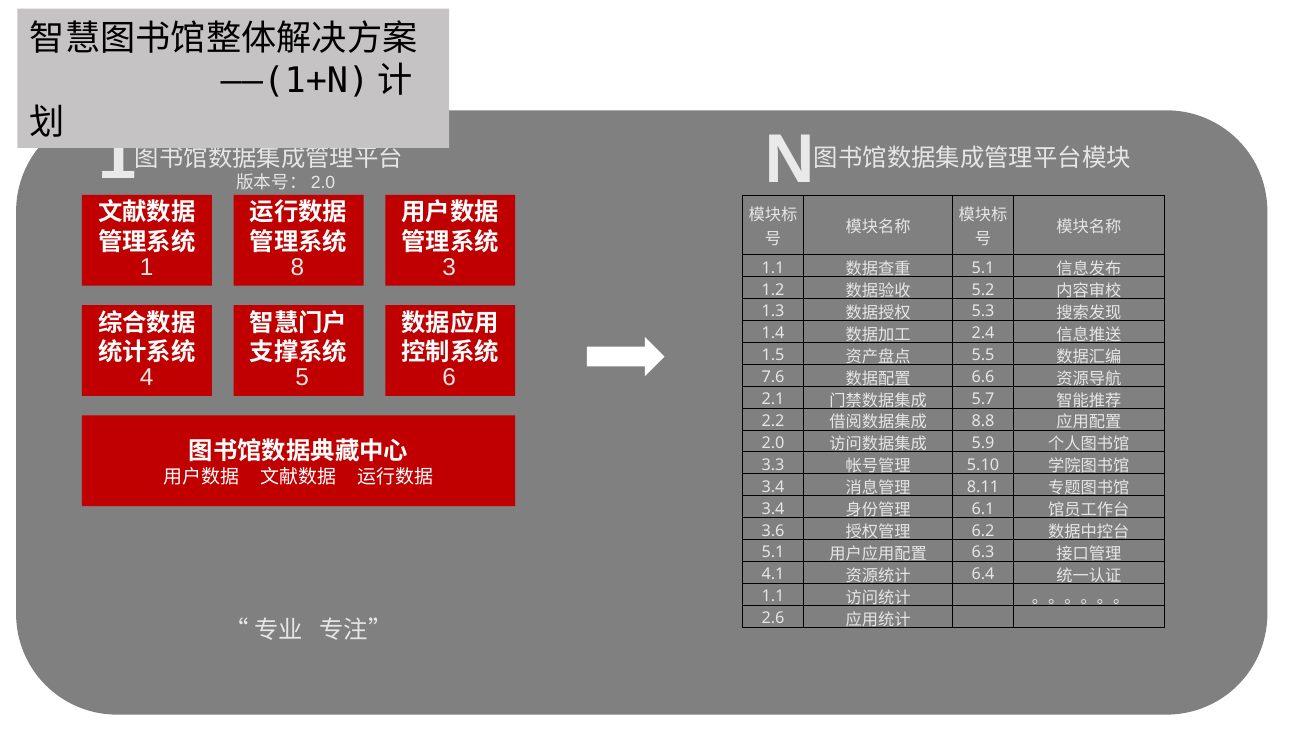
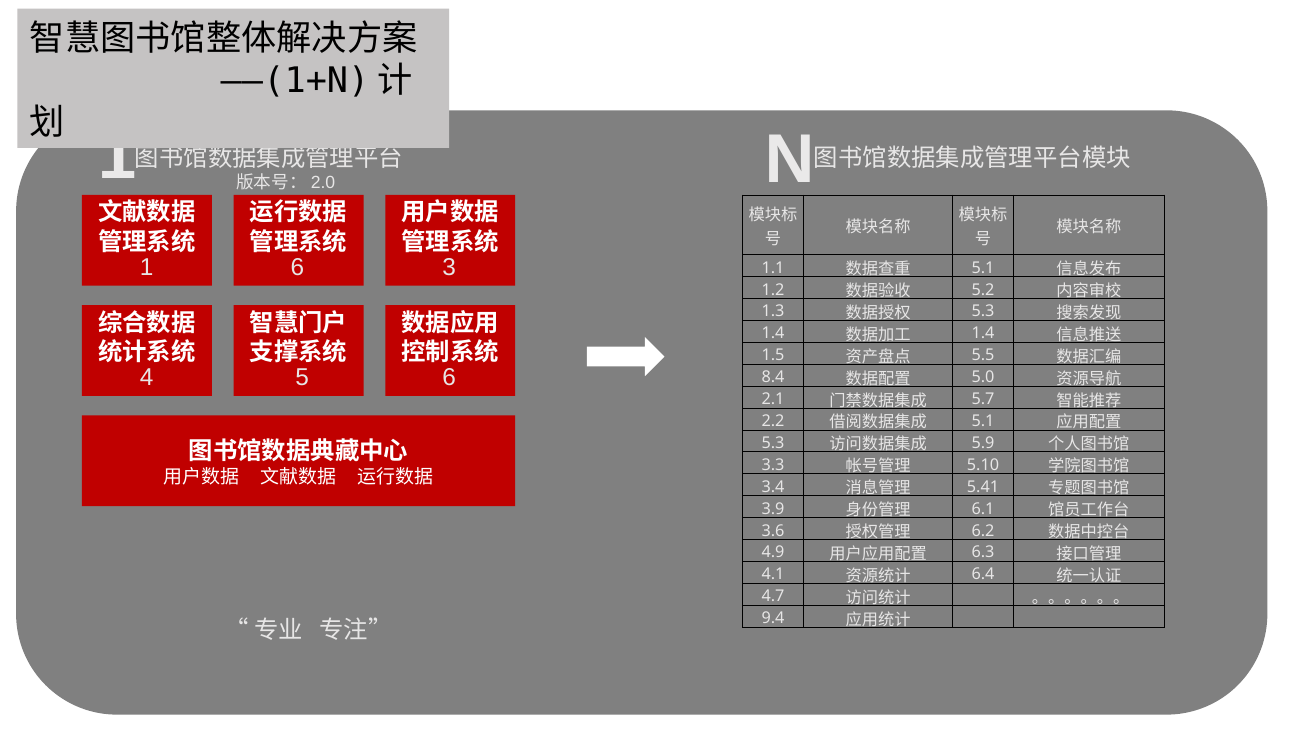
1 8: 8 -> 6
2.4 at (983, 334): 2.4 -> 1.4
7.6: 7.6 -> 8.4
6.6: 6.6 -> 5.0
8.8 at (983, 421): 8.8 -> 5.1
2.0 at (773, 443): 2.0 -> 5.3
8.11: 8.11 -> 5.41
3.4 at (773, 509): 3.4 -> 3.9
5.1 at (773, 553): 5.1 -> 4.9
1.1 at (773, 597): 1.1 -> 4.7
2.6: 2.6 -> 9.4
